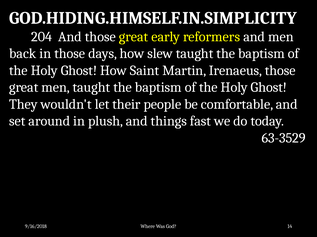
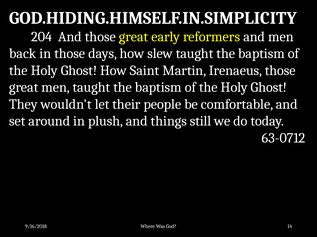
fast: fast -> still
63-3529: 63-3529 -> 63-0712
